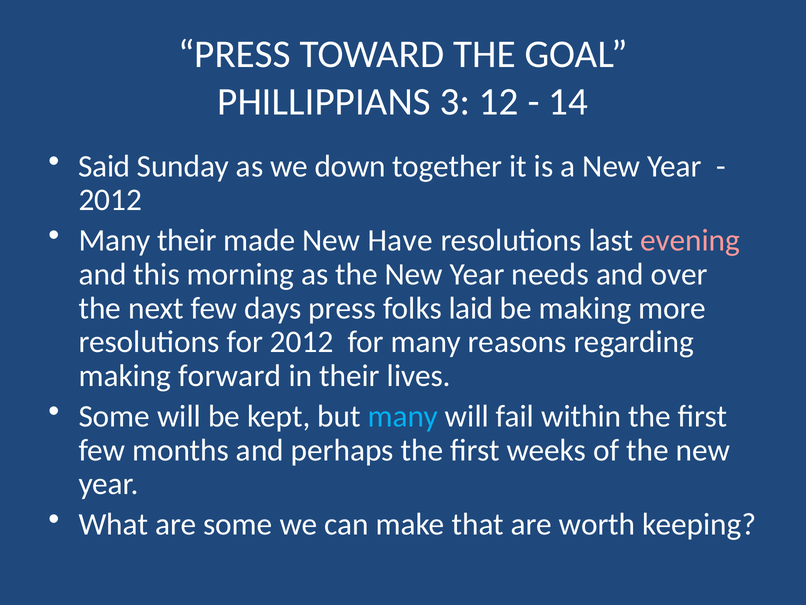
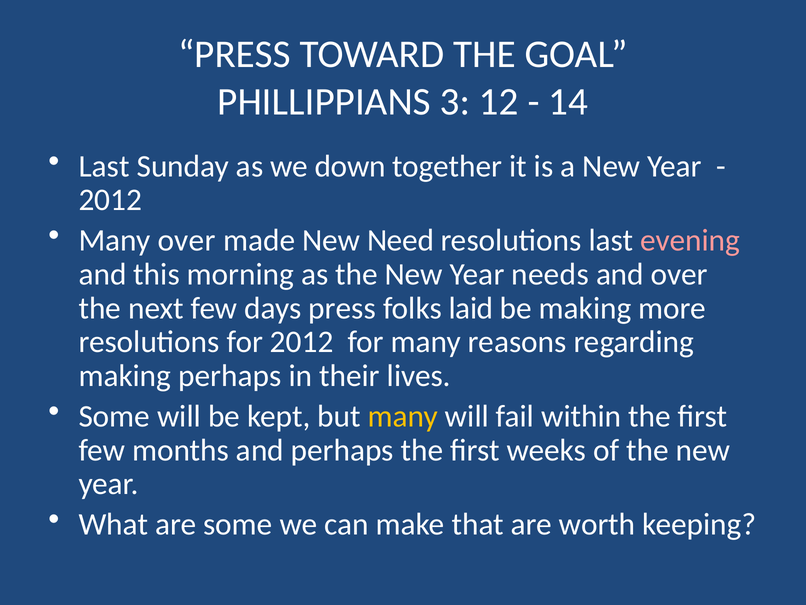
Said at (104, 166): Said -> Last
Many their: their -> over
Have: Have -> Need
making forward: forward -> perhaps
many at (403, 416) colour: light blue -> yellow
